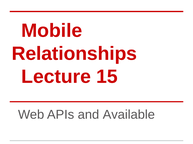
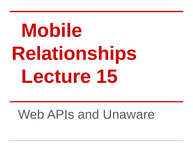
Available: Available -> Unaware
